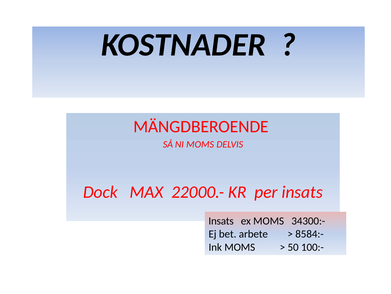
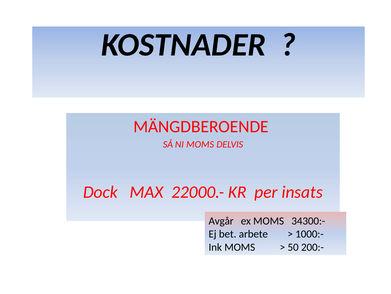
Insats at (221, 220): Insats -> Avgår
8584:-: 8584:- -> 1000:-
100:-: 100:- -> 200:-
